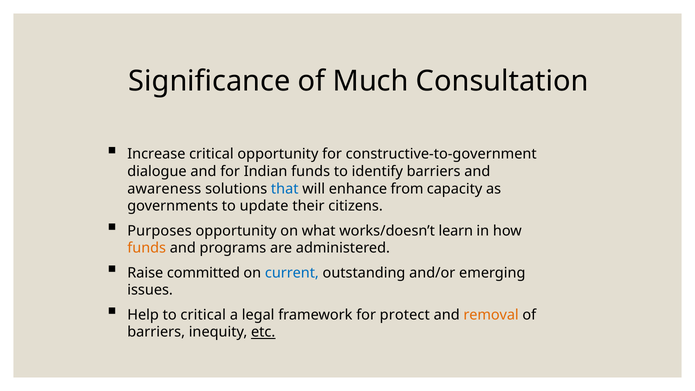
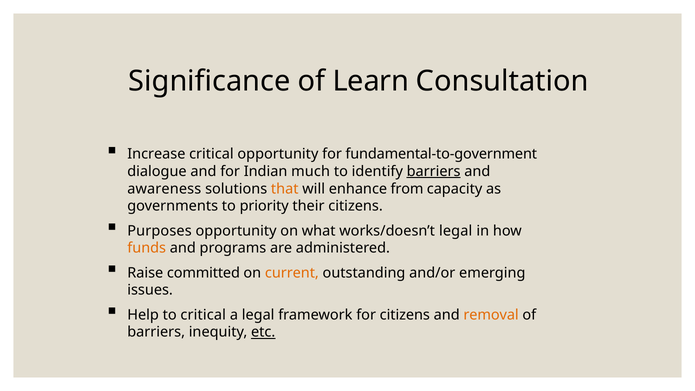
Much: Much -> Learn
constructive-to-government: constructive-to-government -> fundamental-to-government
Indian funds: funds -> much
barriers at (434, 171) underline: none -> present
that colour: blue -> orange
update: update -> priority
works/doesn’t learn: learn -> legal
current colour: blue -> orange
for protect: protect -> citizens
